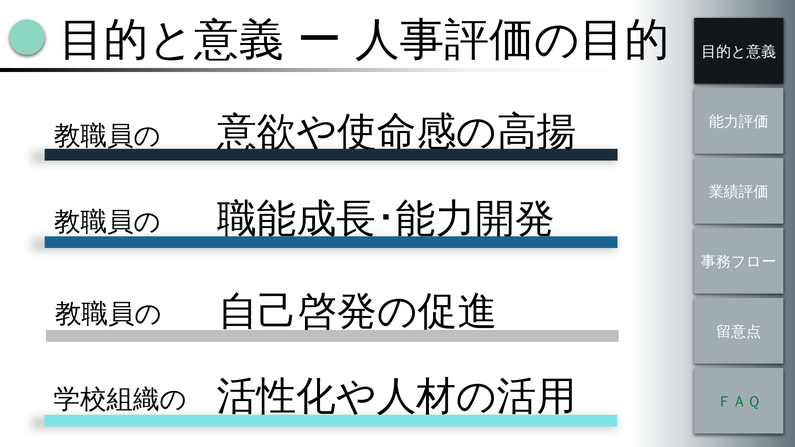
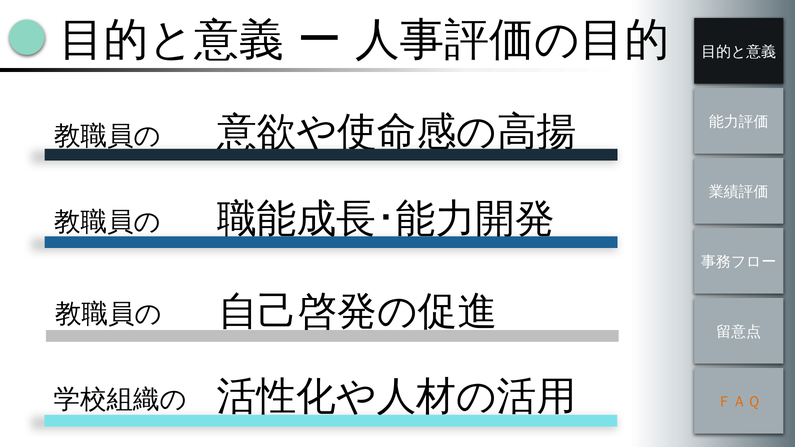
ＦＡＱ colour: green -> orange
